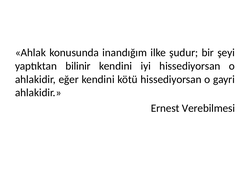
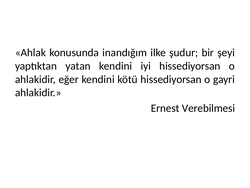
bilinir: bilinir -> yatan
